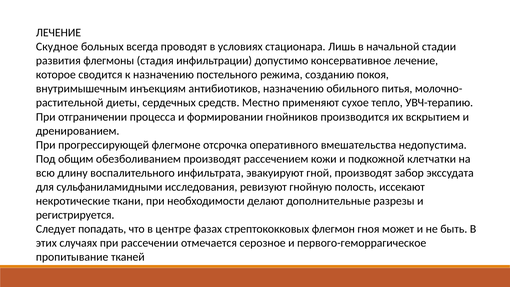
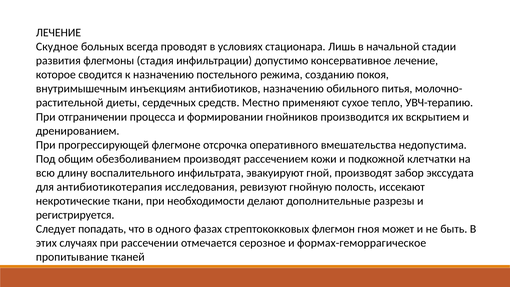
сульфаниламидными: сульфаниламидными -> антибиотикотерапия
центре: центре -> одного
первого-геморрагическое: первого-геморрагическое -> формах-геморрагическое
